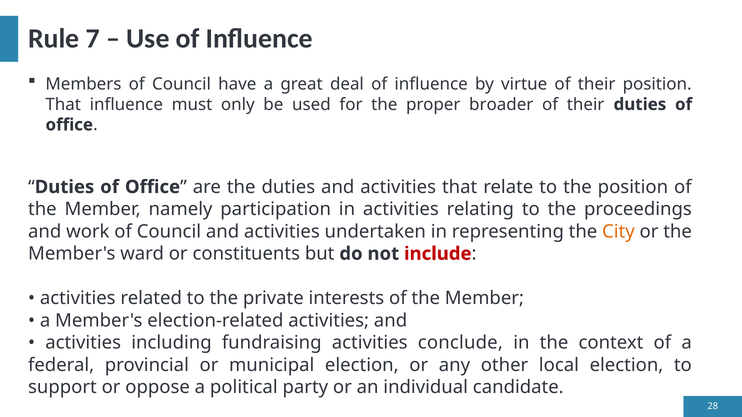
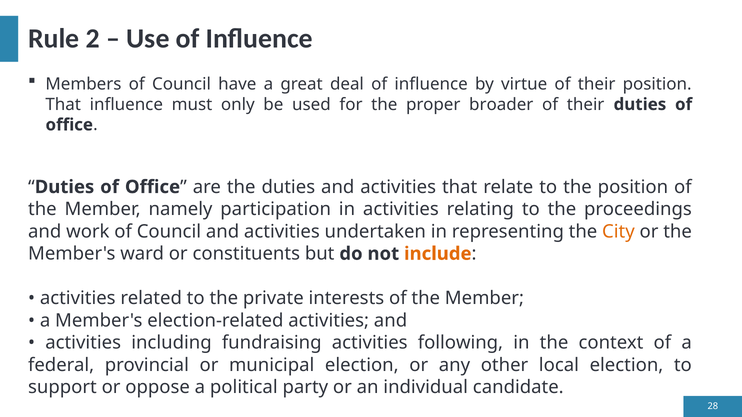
7: 7 -> 2
include colour: red -> orange
conclude: conclude -> following
